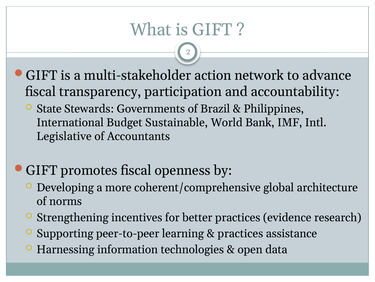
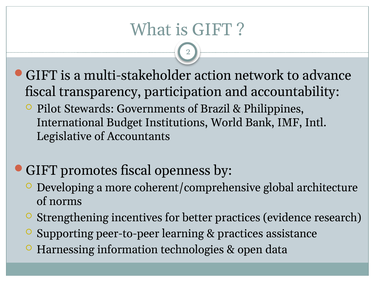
State: State -> Pilot
Sustainable: Sustainable -> Institutions
